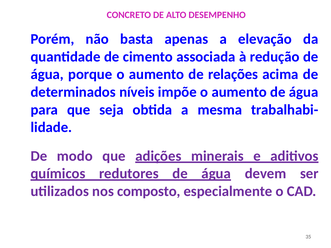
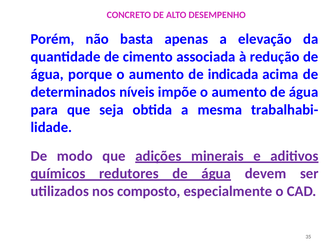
relações: relações -> indicada
